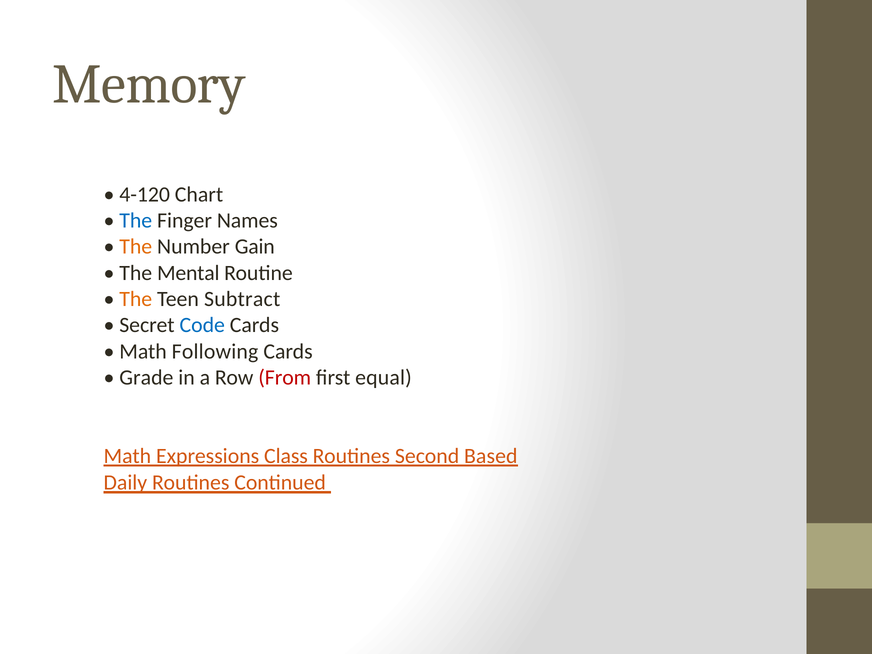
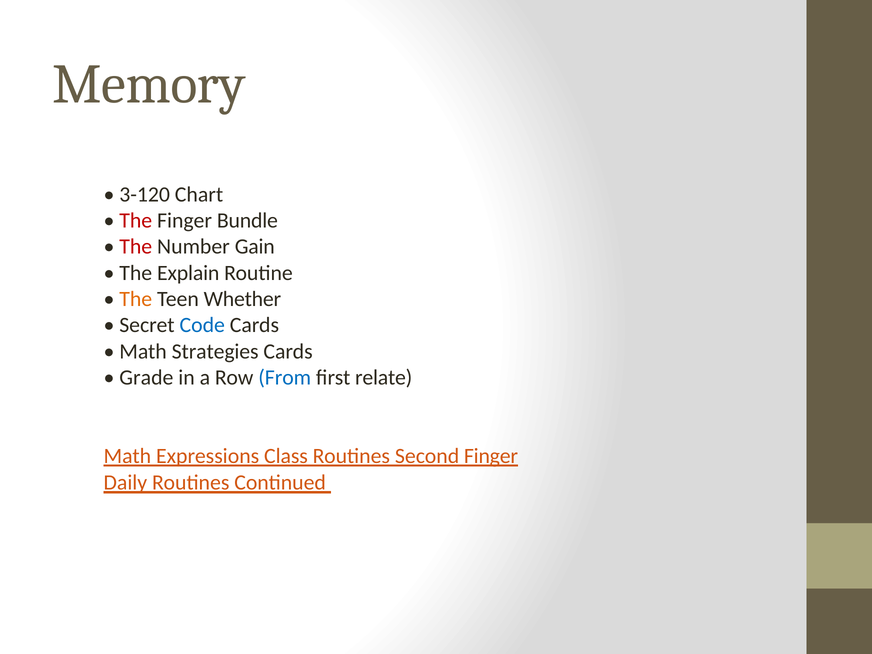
4-120: 4-120 -> 3-120
The at (136, 221) colour: blue -> red
Names: Names -> Bundle
The at (136, 247) colour: orange -> red
Mental: Mental -> Explain
Subtract: Subtract -> Whether
Following: Following -> Strategies
From colour: red -> blue
equal: equal -> relate
Second Based: Based -> Finger
